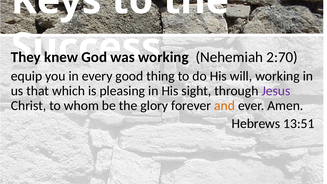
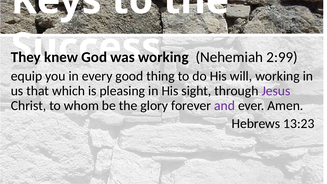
2:70: 2:70 -> 2:99
and colour: orange -> purple
13:51: 13:51 -> 13:23
